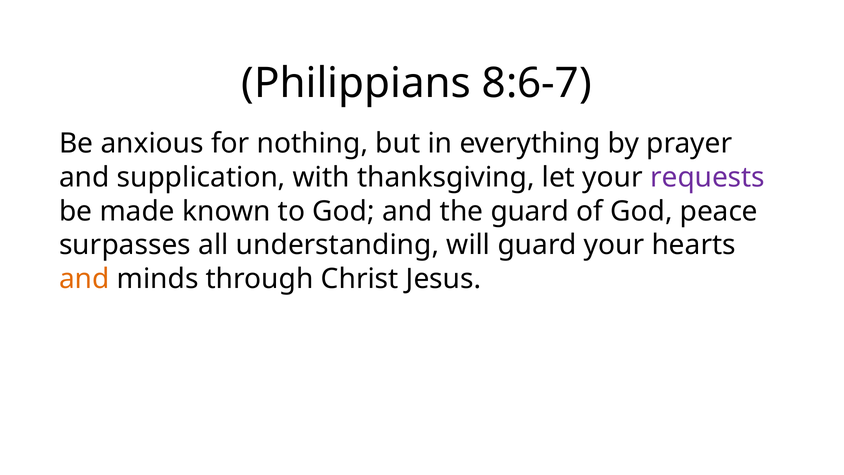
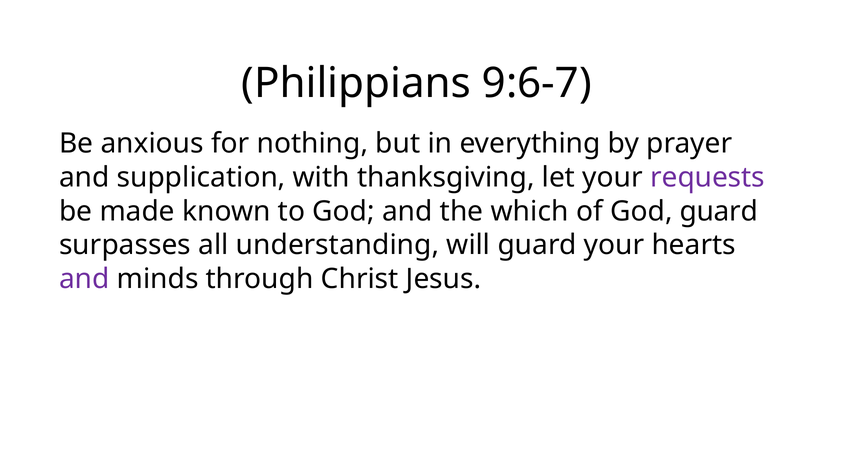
8:6-7: 8:6-7 -> 9:6-7
the guard: guard -> which
God peace: peace -> guard
and at (84, 279) colour: orange -> purple
